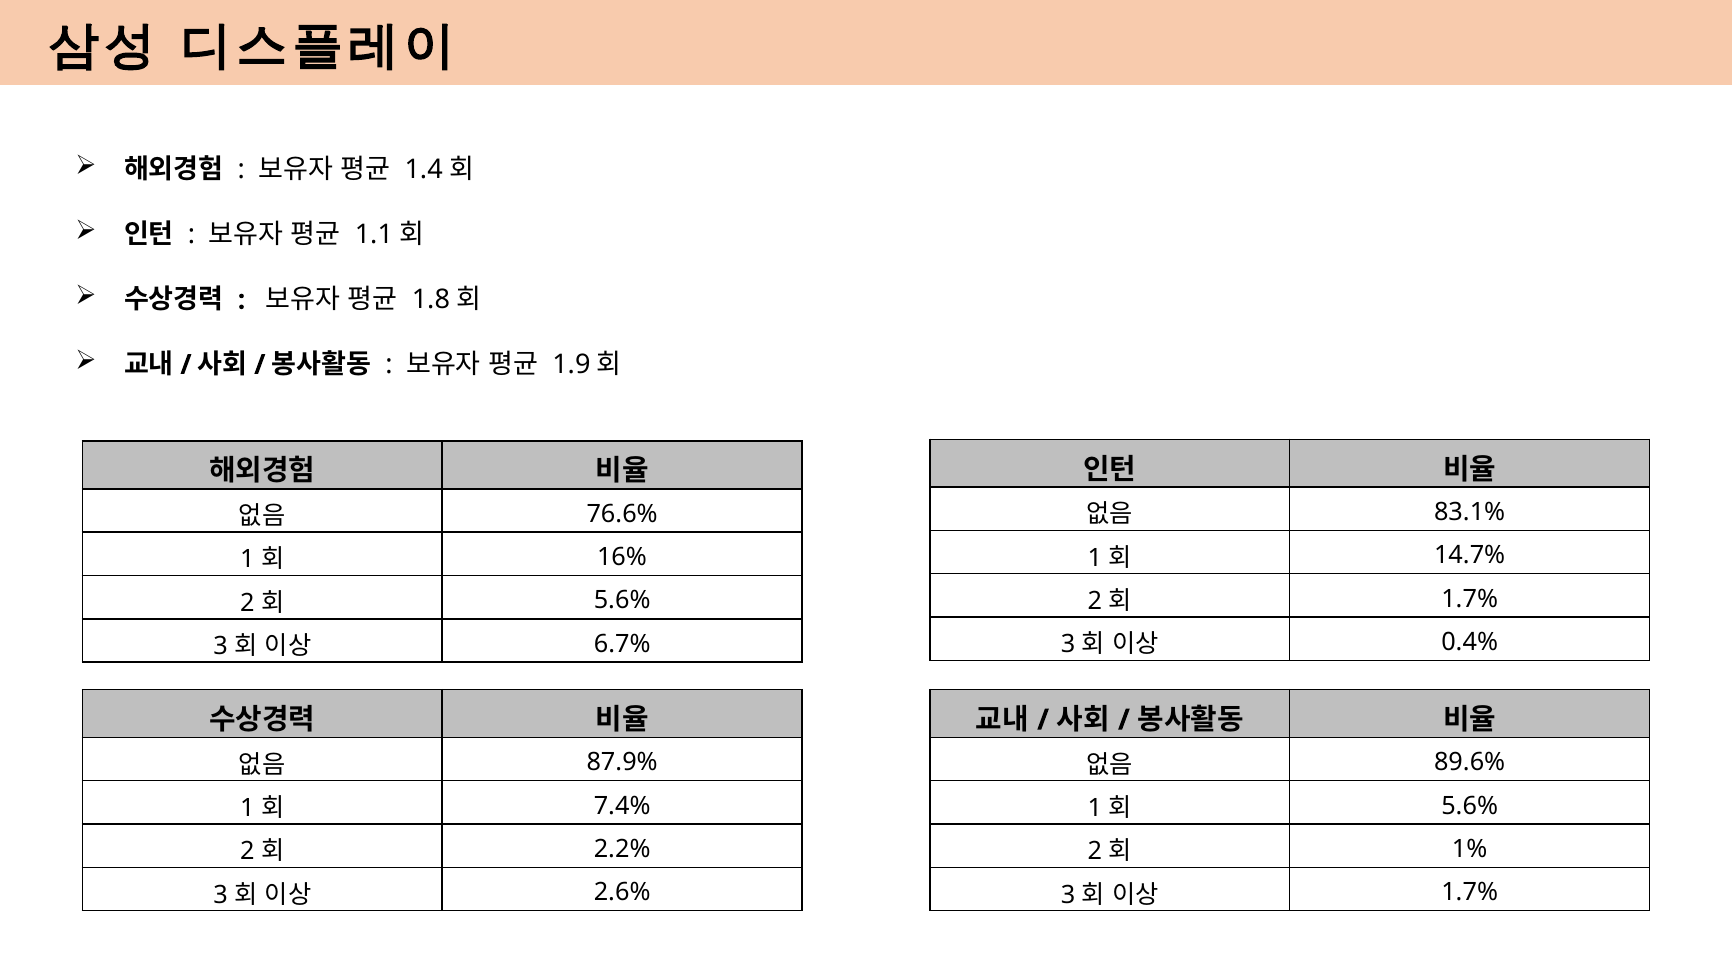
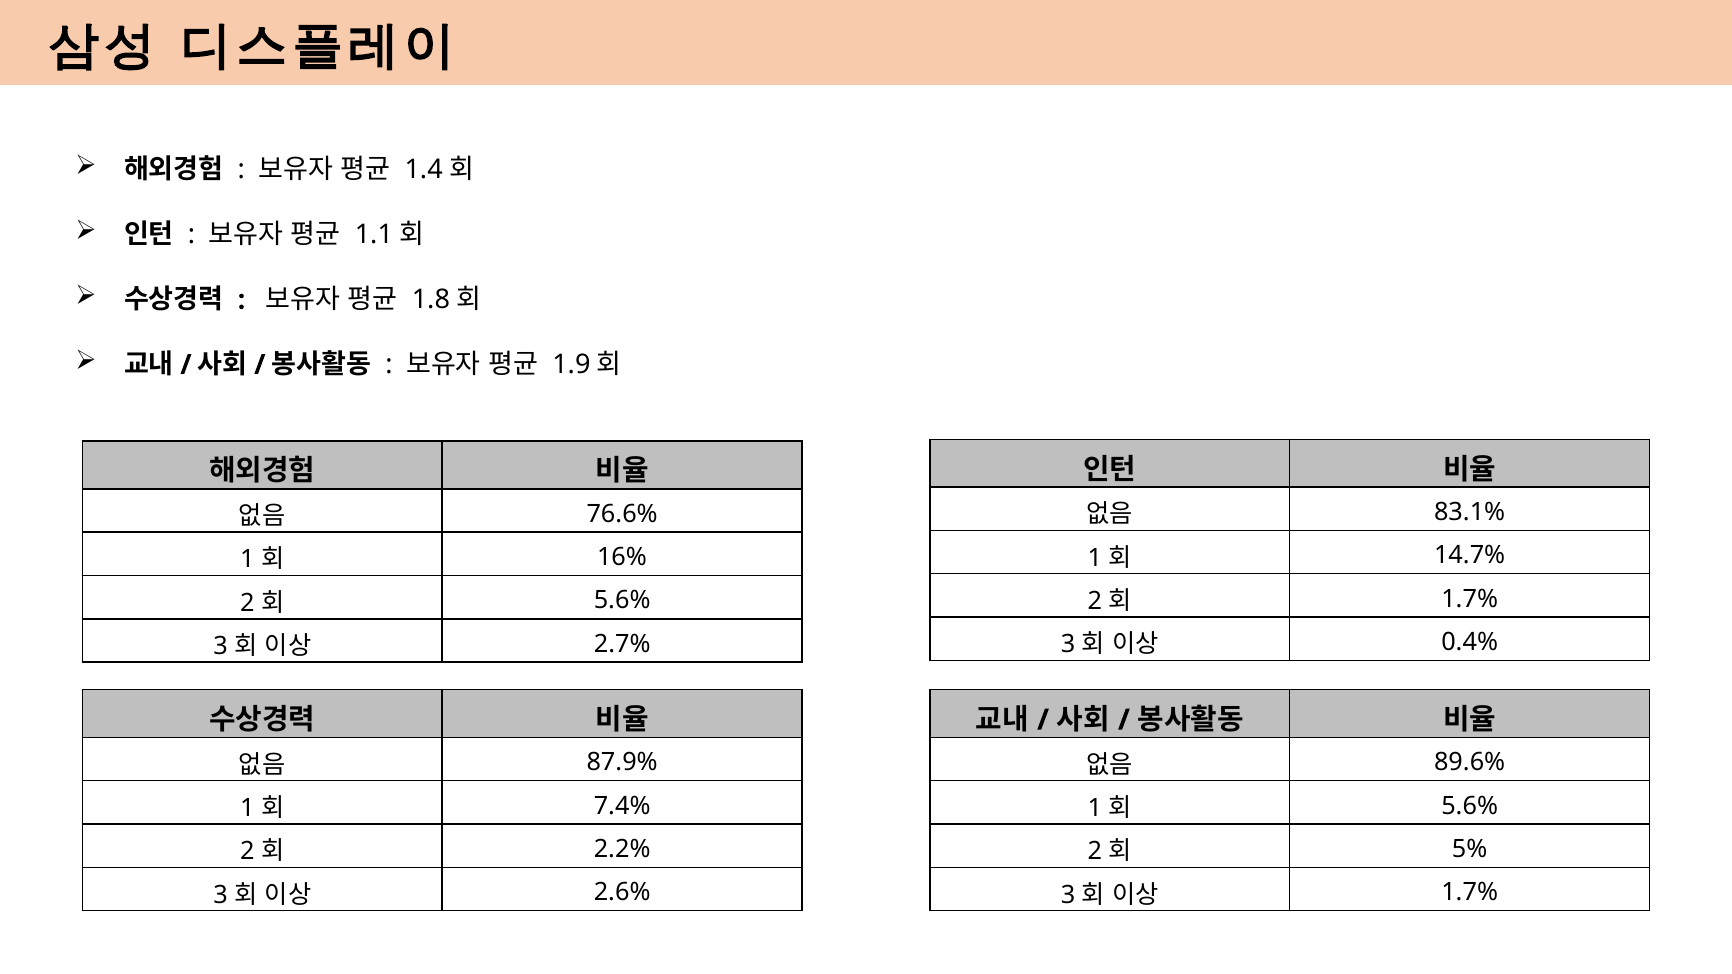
6.7%: 6.7% -> 2.7%
1%: 1% -> 5%
